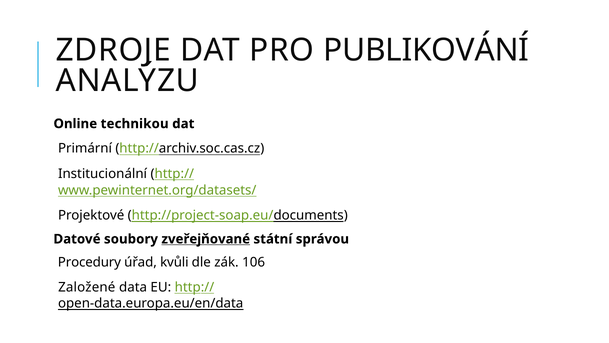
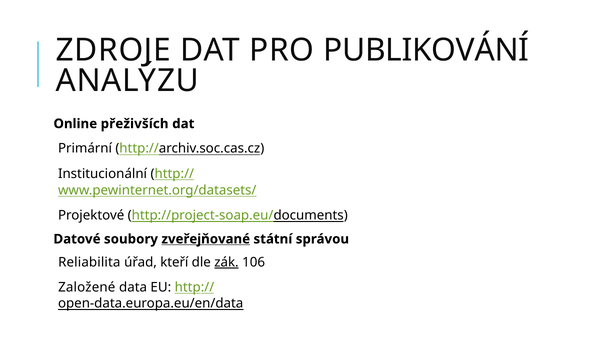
technikou: technikou -> přeživších
Procedury: Procedury -> Reliabilita
kvůli: kvůli -> kteří
zák underline: none -> present
